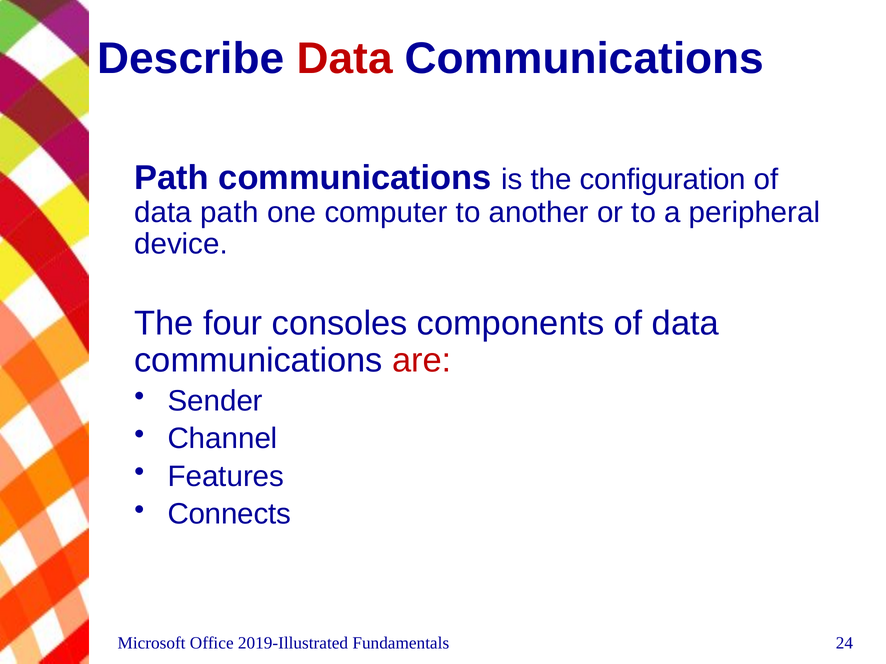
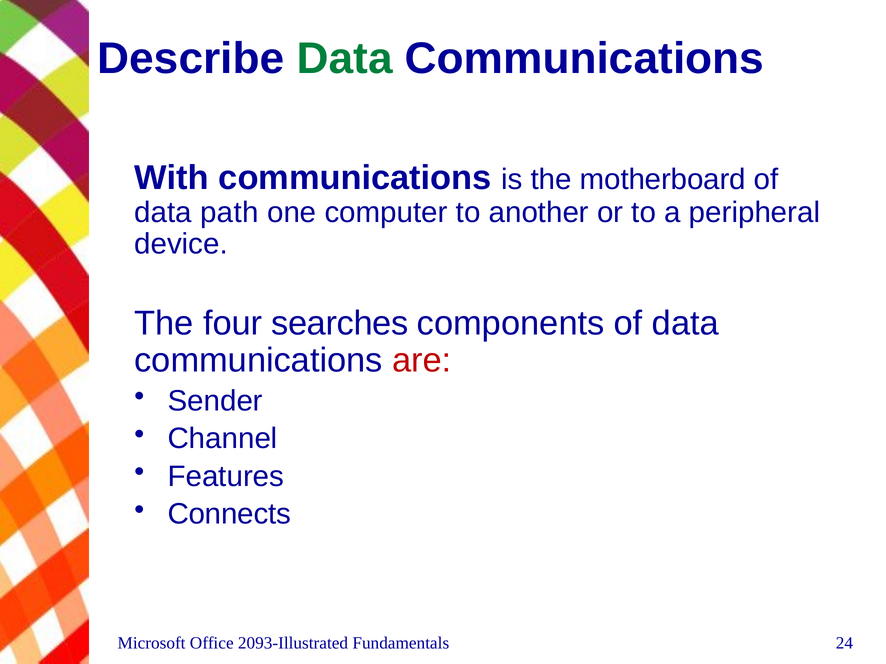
Data at (345, 58) colour: red -> green
Path at (172, 178): Path -> With
configuration: configuration -> motherboard
consoles: consoles -> searches
2019-Illustrated: 2019-Illustrated -> 2093-Illustrated
